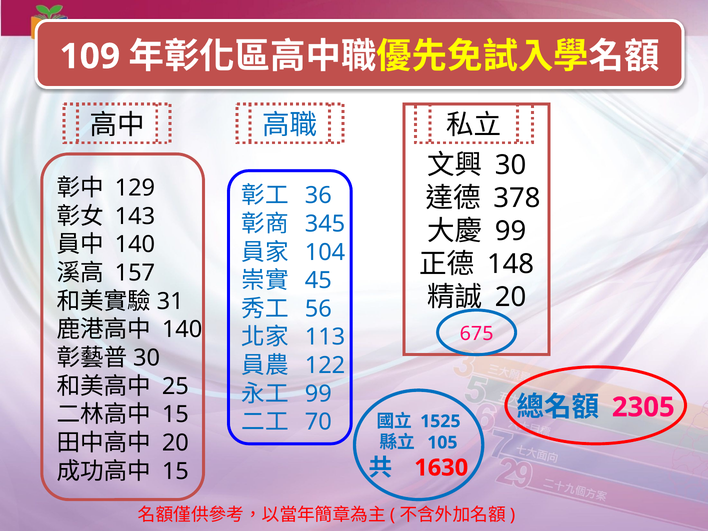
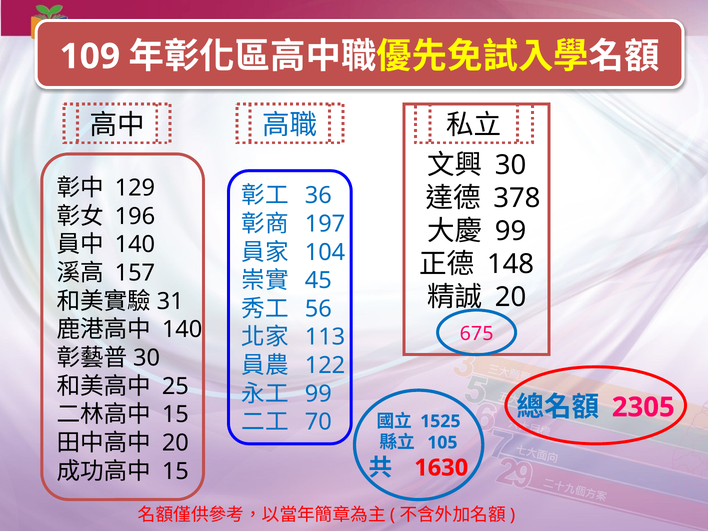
143: 143 -> 196
345: 345 -> 197
